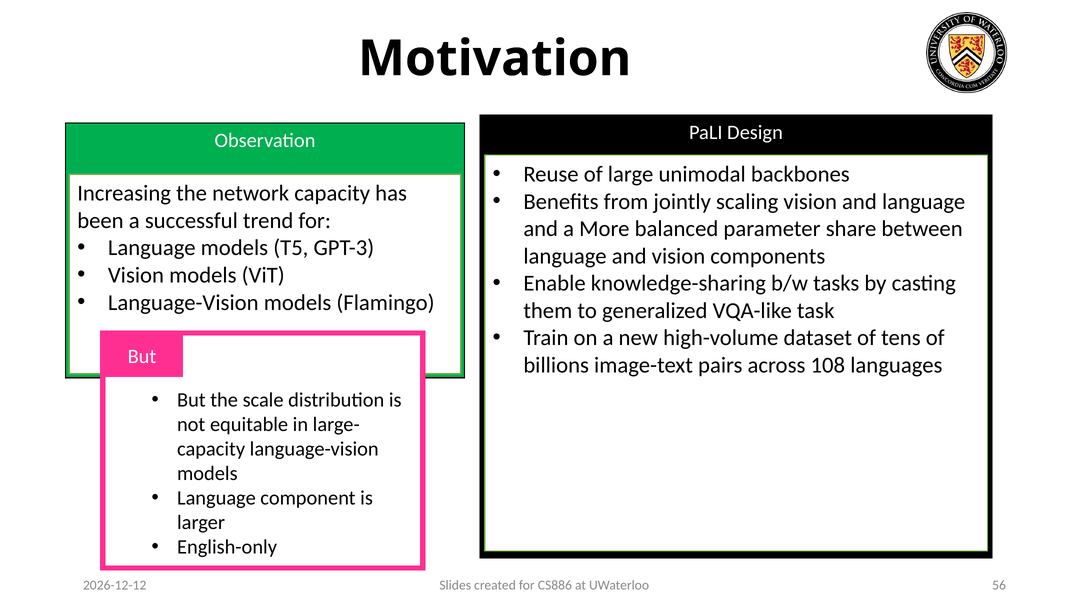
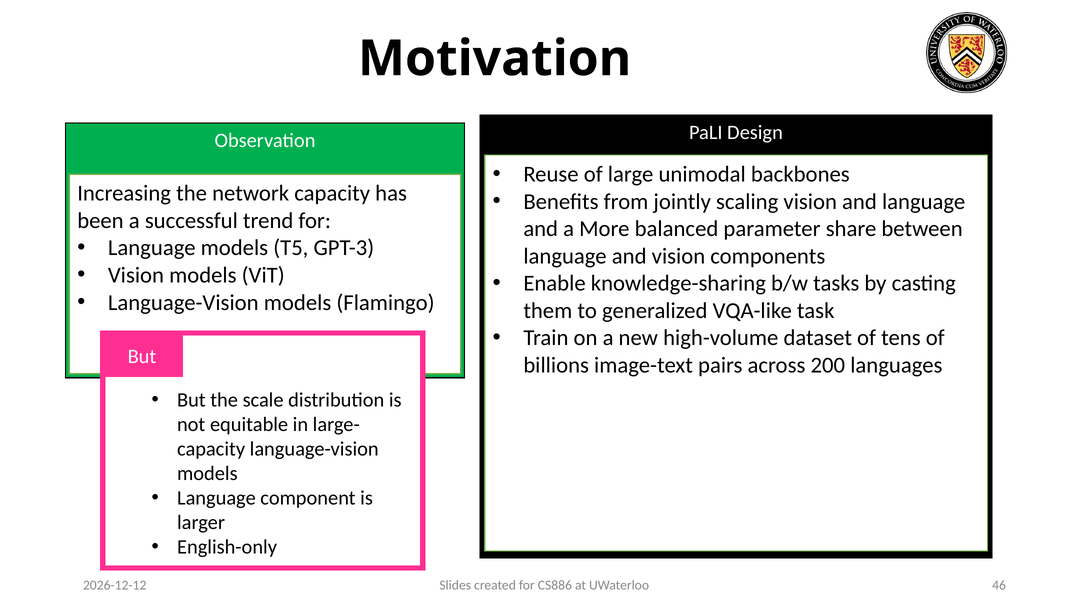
108: 108 -> 200
56: 56 -> 46
